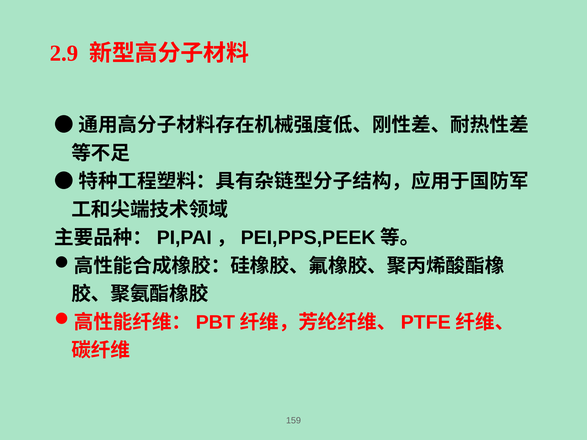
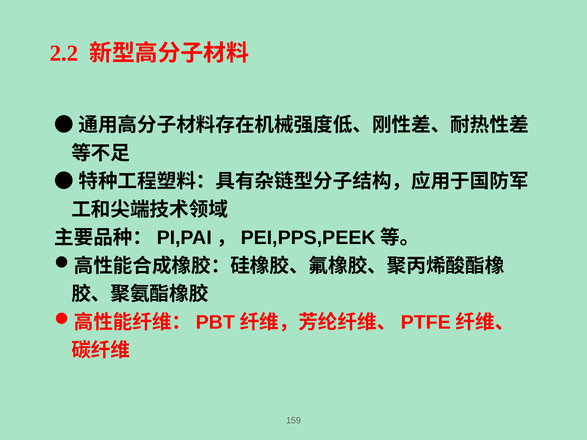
2.9: 2.9 -> 2.2
